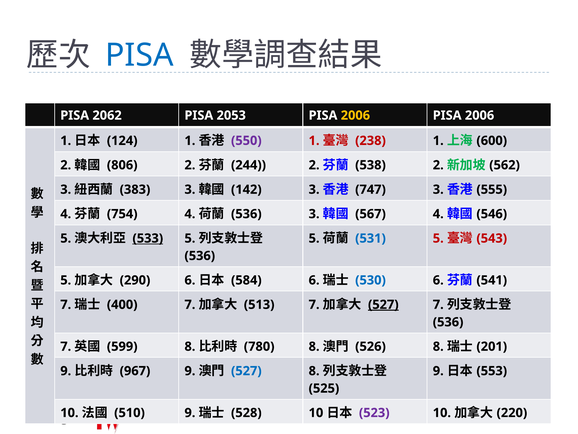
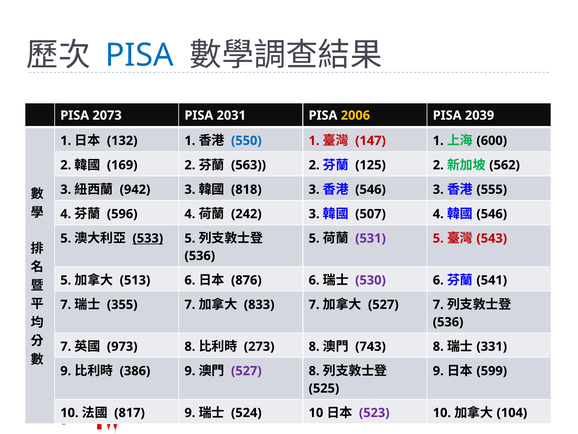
2062: 2062 -> 2073
2053: 2053 -> 2031
2006 at (480, 115): 2006 -> 2039
124: 124 -> 132
550 colour: purple -> blue
238: 238 -> 147
806: 806 -> 169
244: 244 -> 563
538: 538 -> 125
383: 383 -> 942
142: 142 -> 818
747 at (370, 189): 747 -> 546
754: 754 -> 596
536 at (246, 214): 536 -> 242
567: 567 -> 507
531 colour: blue -> purple
290: 290 -> 513
584: 584 -> 876
530 colour: blue -> purple
400: 400 -> 355
513: 513 -> 833
527 at (383, 304) underline: present -> none
599: 599 -> 973
780: 780 -> 273
526: 526 -> 743
201: 201 -> 331
967: 967 -> 386
527 at (246, 371) colour: blue -> purple
553: 553 -> 599
510: 510 -> 817
528: 528 -> 524
220: 220 -> 104
